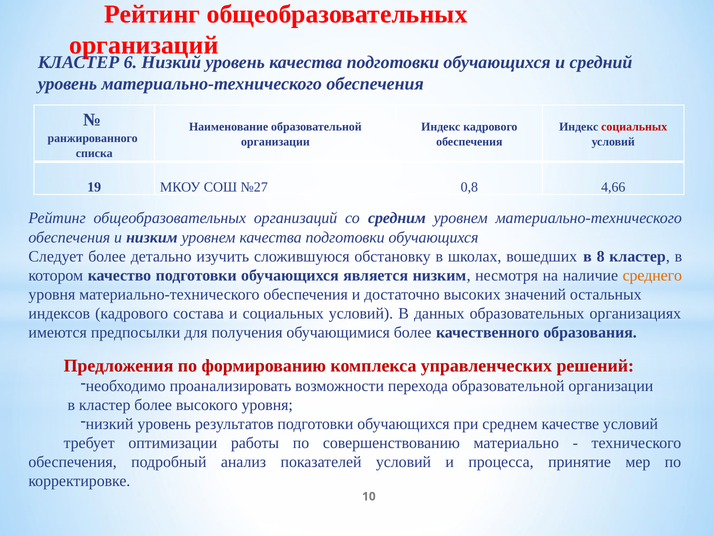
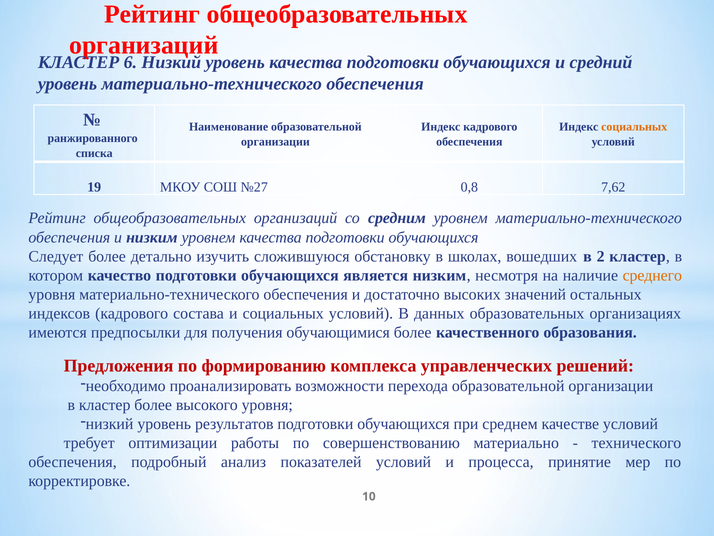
социальных at (634, 127) colour: red -> orange
4,66: 4,66 -> 7,62
8: 8 -> 2
